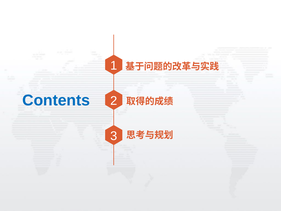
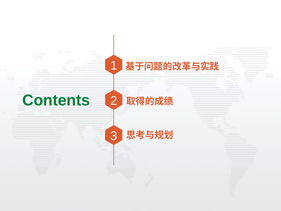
Contents colour: blue -> green
